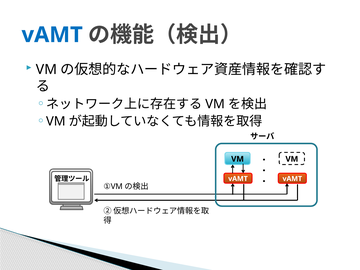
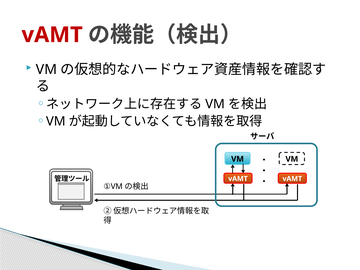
vAMT at (52, 35) colour: blue -> red
